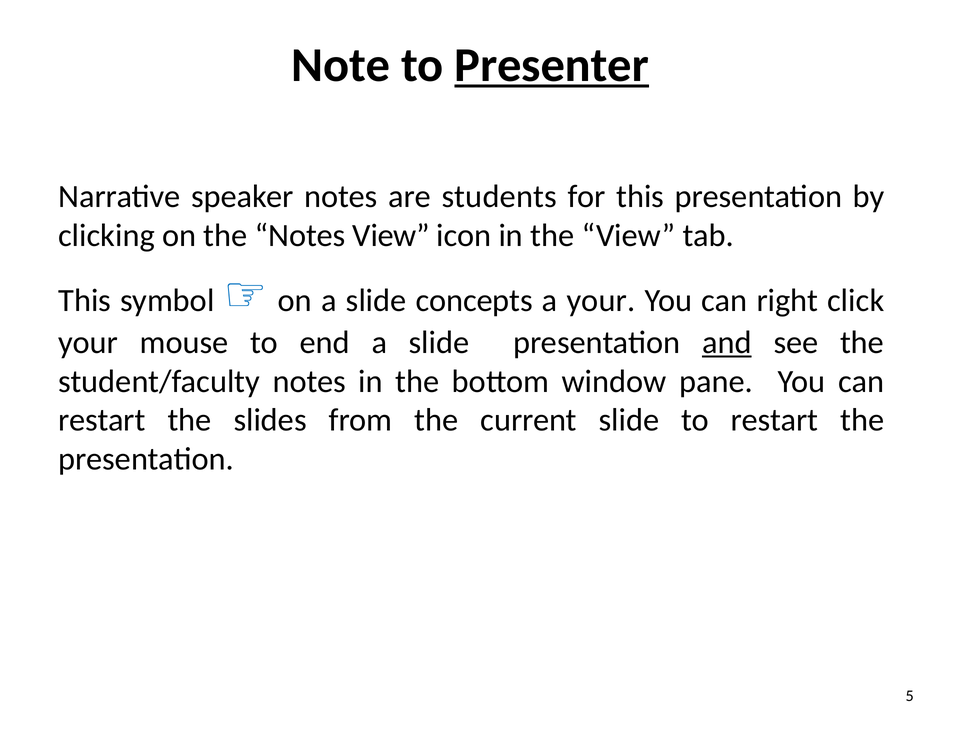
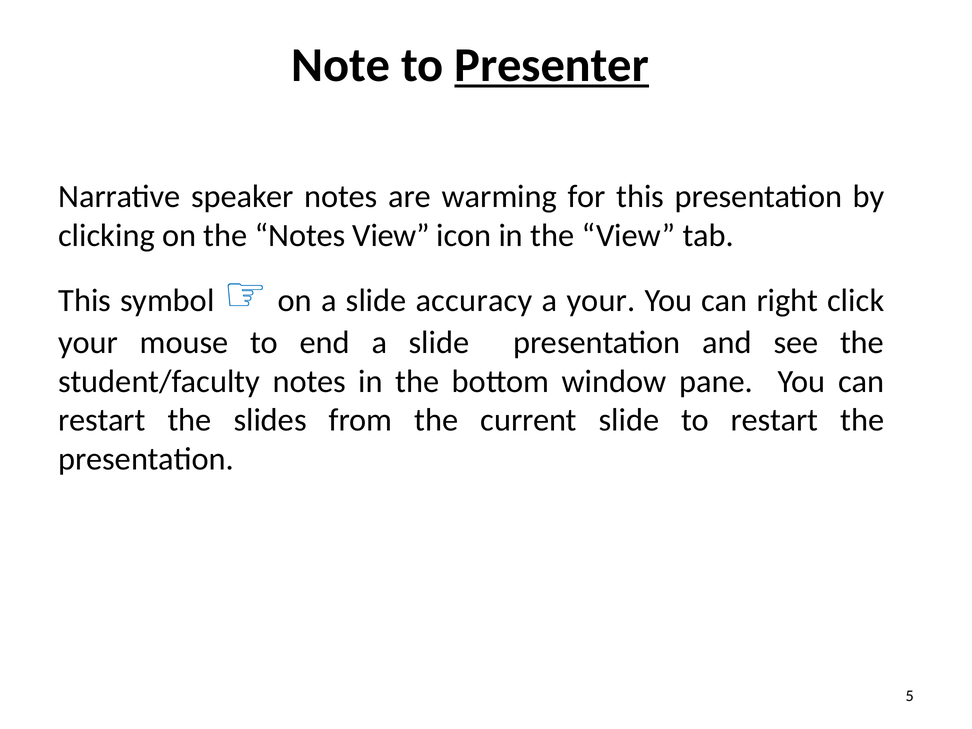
students: students -> warming
concepts: concepts -> accuracy
and underline: present -> none
